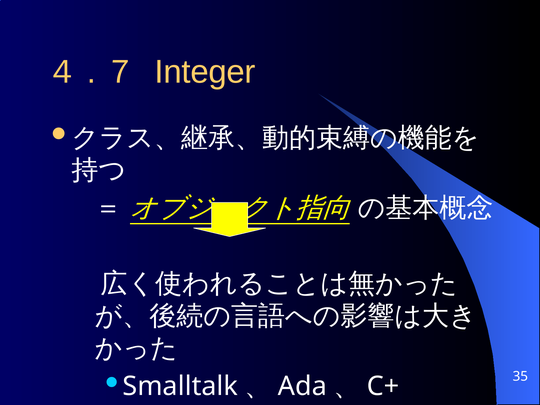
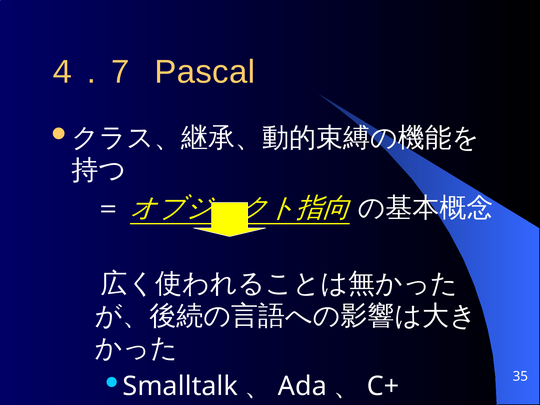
Integer: Integer -> Pascal
